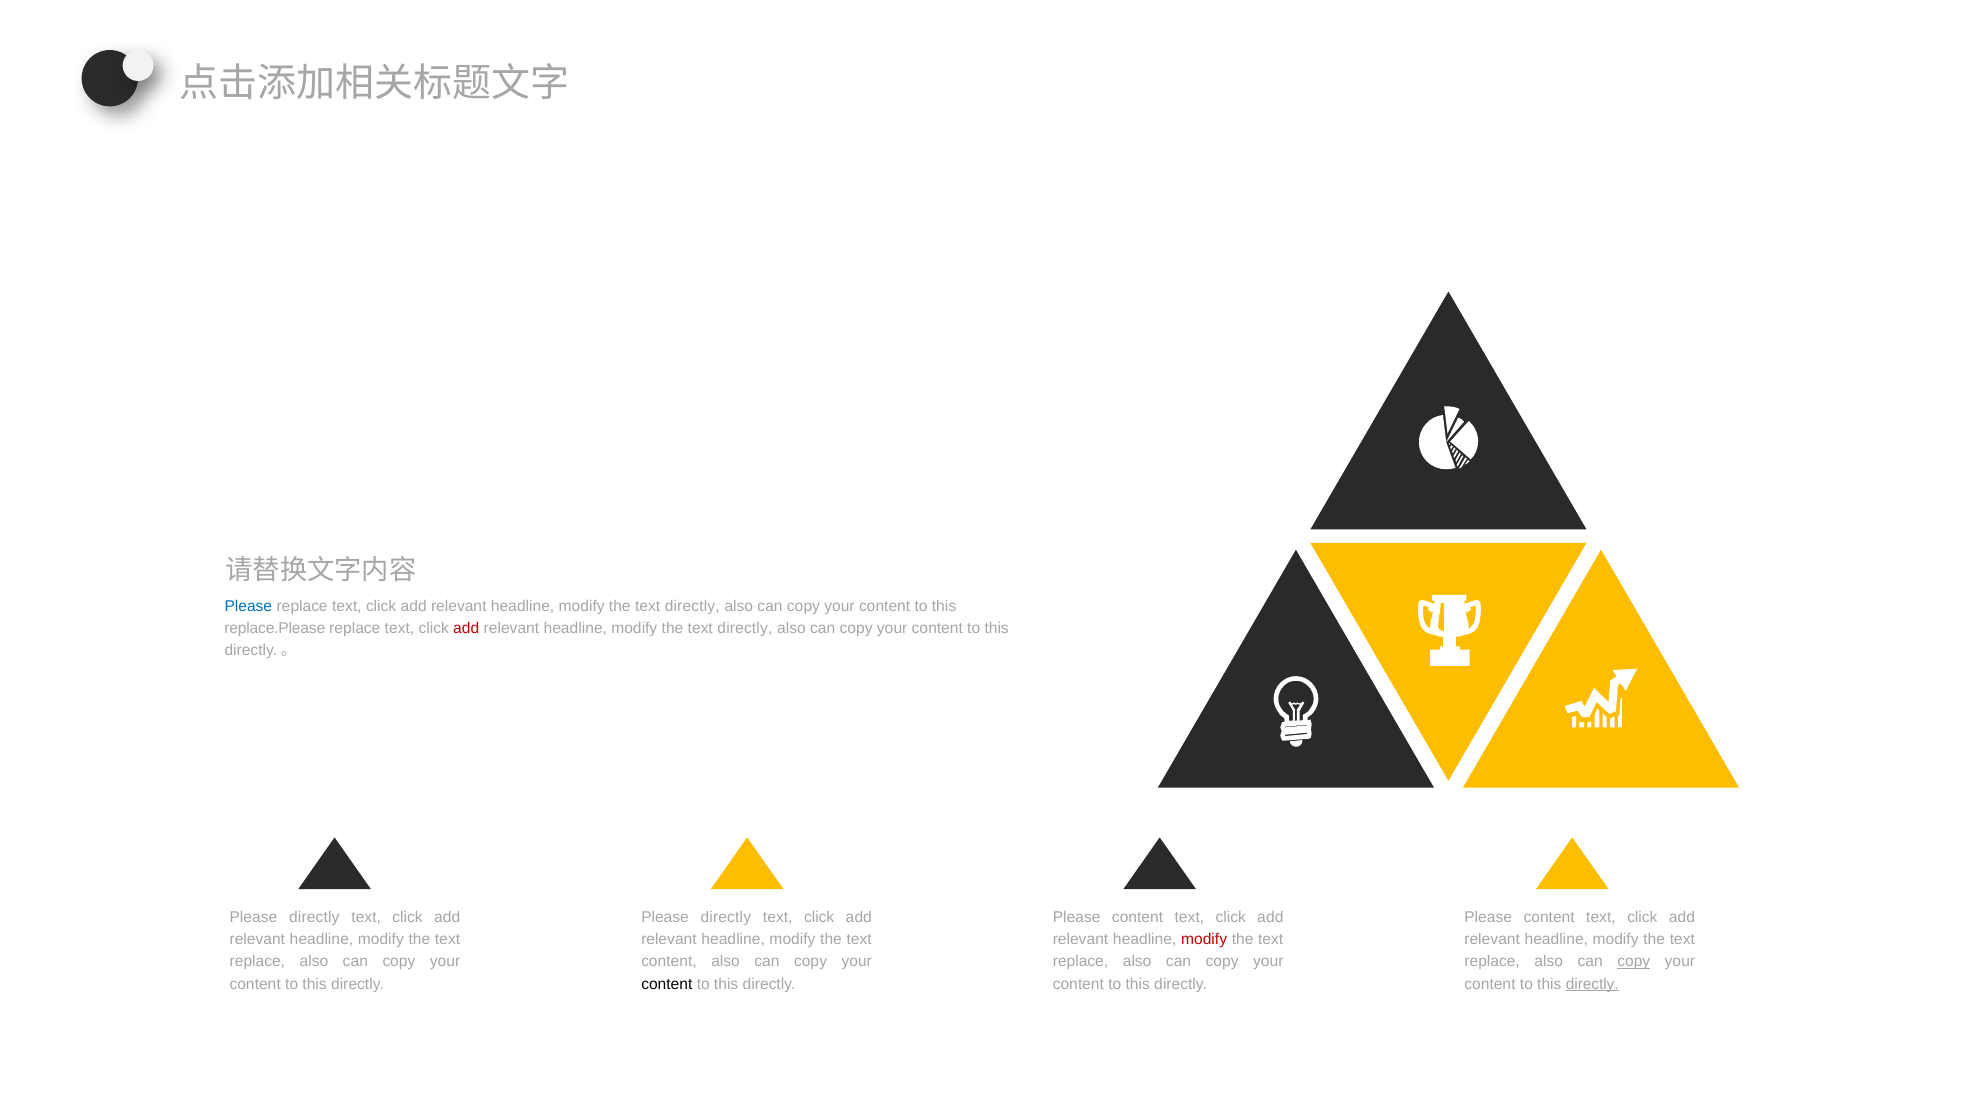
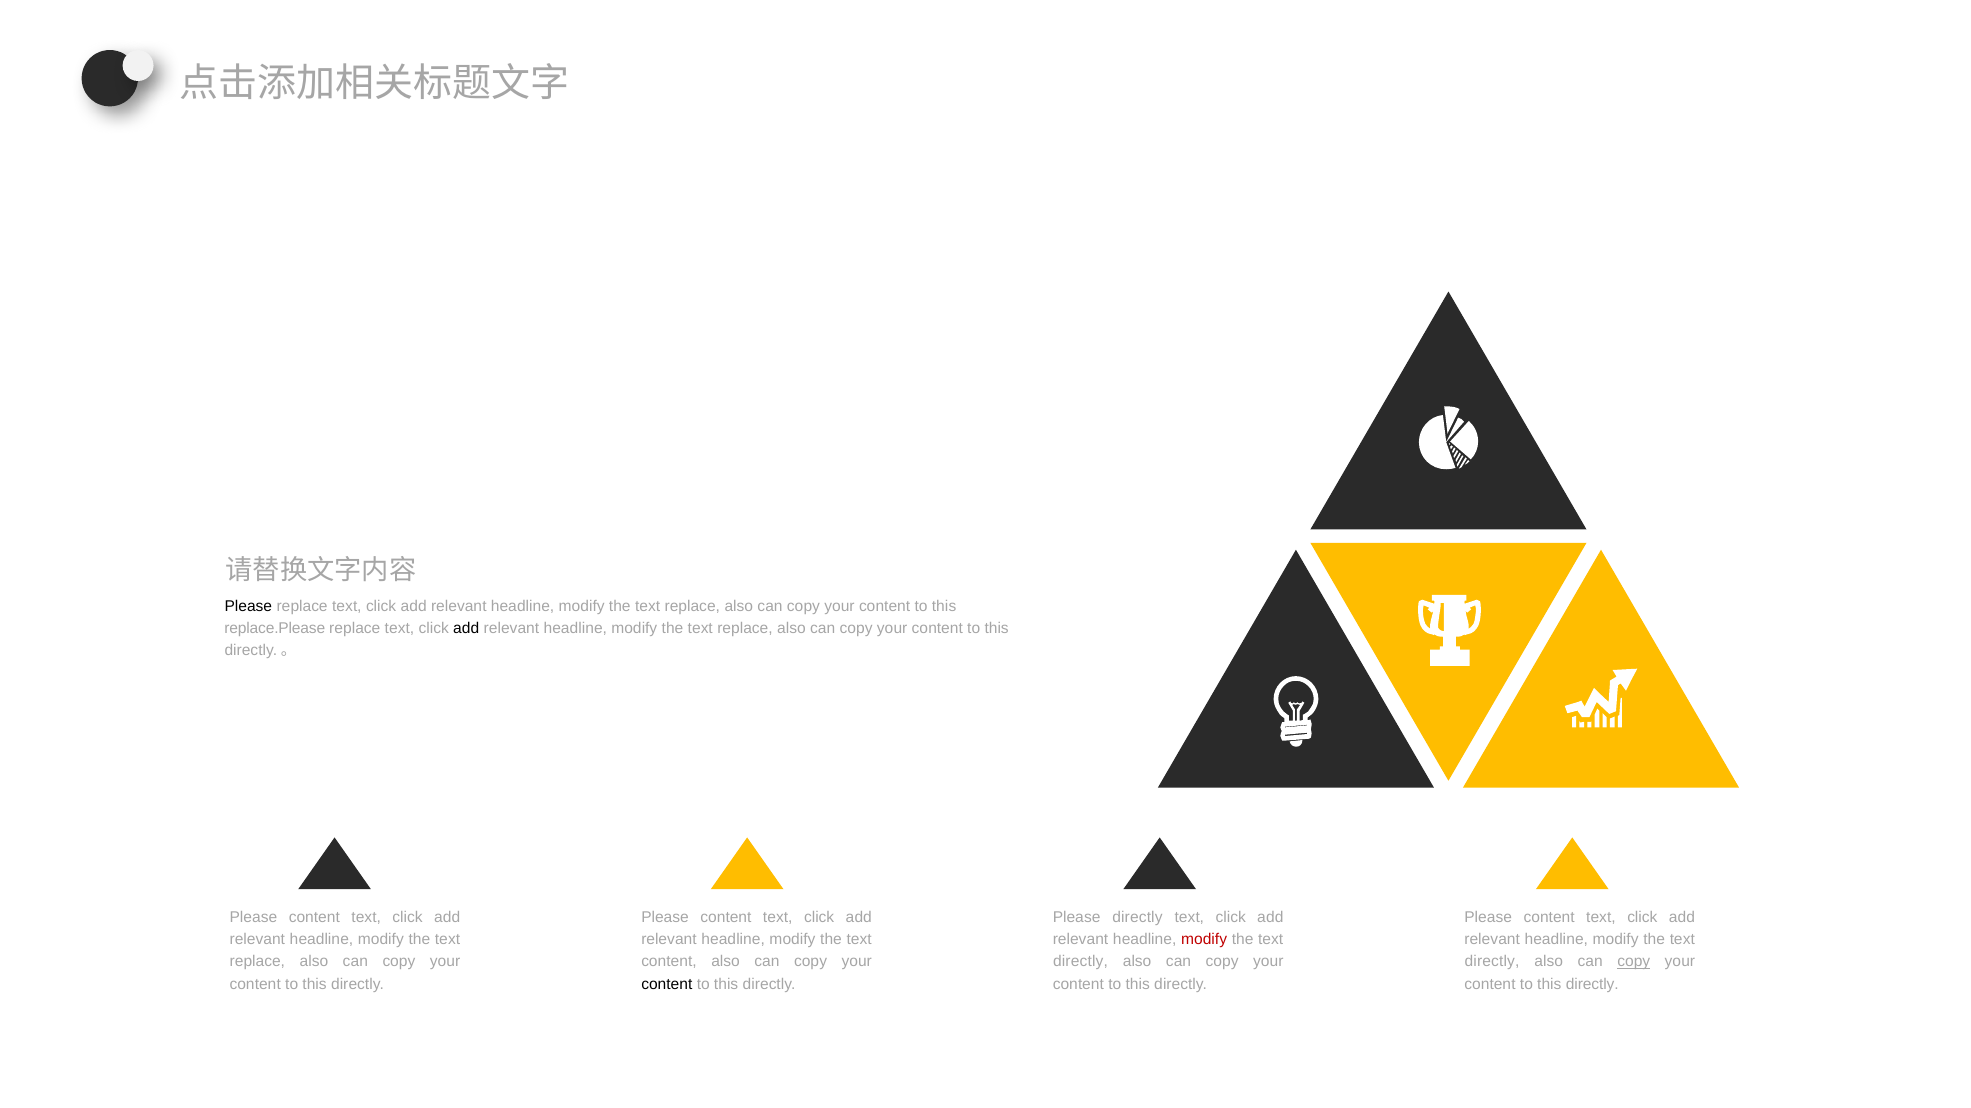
Please at (248, 606) colour: blue -> black
directly at (692, 606): directly -> replace
add at (466, 629) colour: red -> black
directly at (745, 629): directly -> replace
directly at (314, 918): directly -> content
directly at (726, 918): directly -> content
content at (1138, 918): content -> directly
replace at (1081, 962): replace -> directly
replace at (1492, 962): replace -> directly
directly at (1592, 985) underline: present -> none
